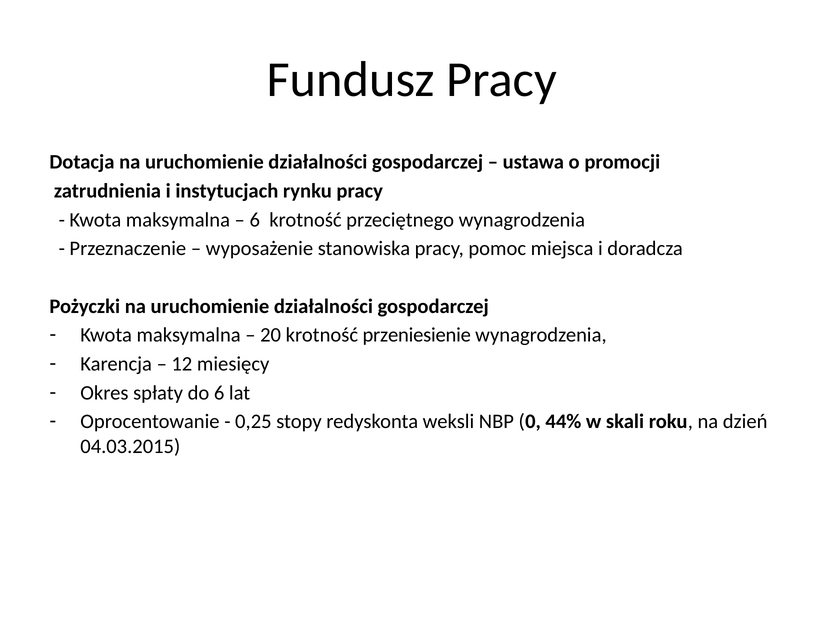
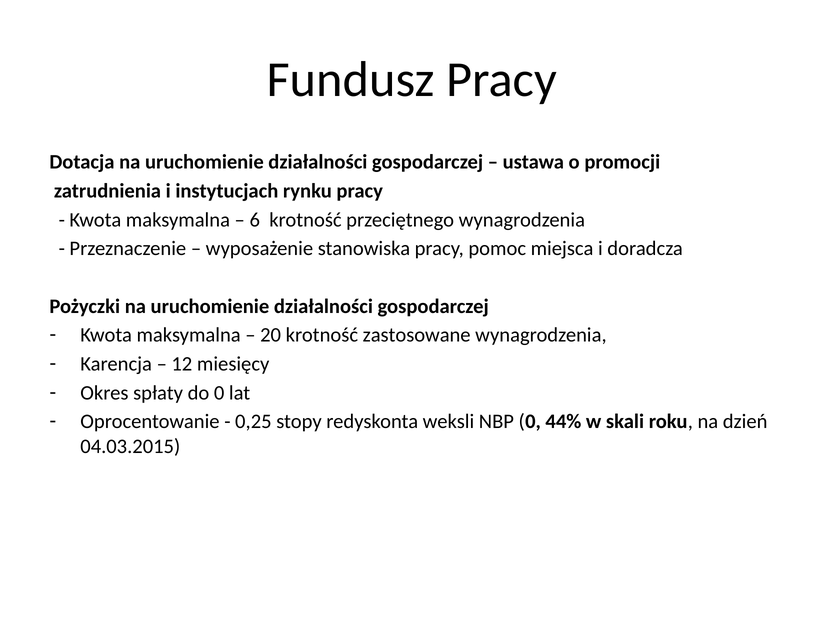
przeniesienie: przeniesienie -> zastosowane
do 6: 6 -> 0
